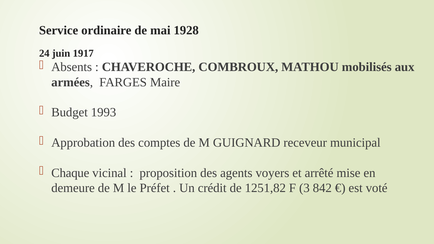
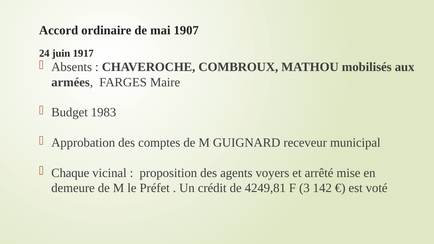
Service: Service -> Accord
1928: 1928 -> 1907
1993: 1993 -> 1983
1251,82: 1251,82 -> 4249,81
842: 842 -> 142
